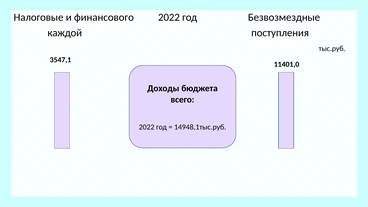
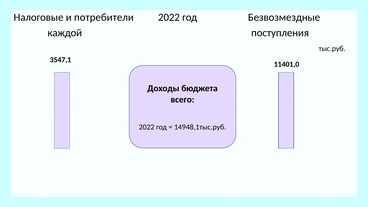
финансового: финансового -> потребители
